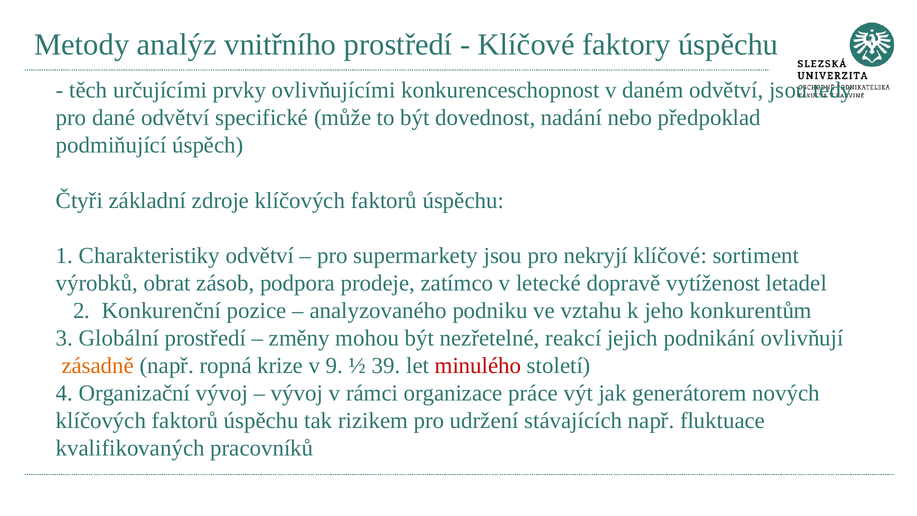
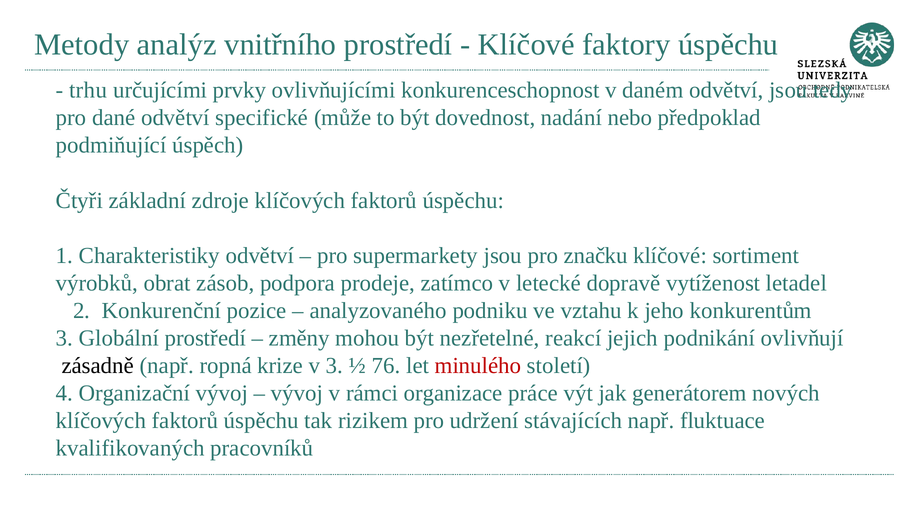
těch: těch -> trhu
nekryjí: nekryjí -> značku
zásadně colour: orange -> black
v 9: 9 -> 3
39: 39 -> 76
